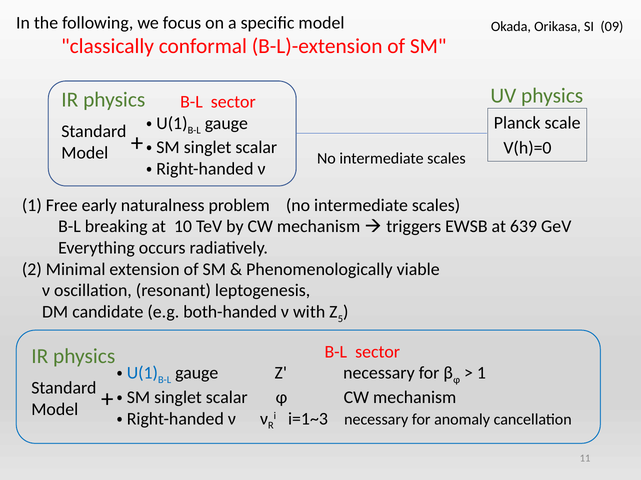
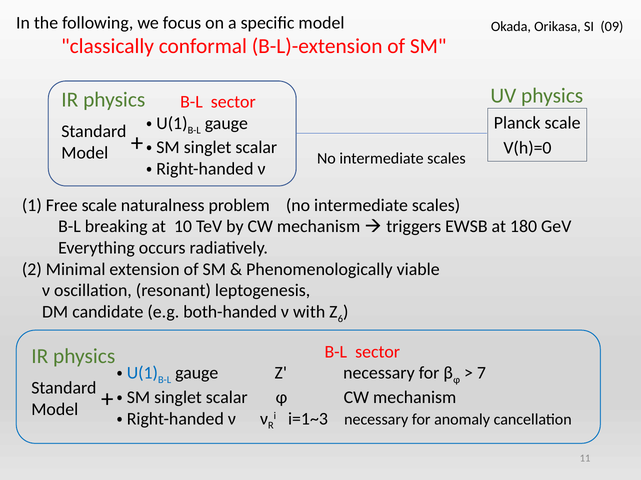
Free early: early -> scale
639: 639 -> 180
5: 5 -> 6
1 at (481, 374): 1 -> 7
